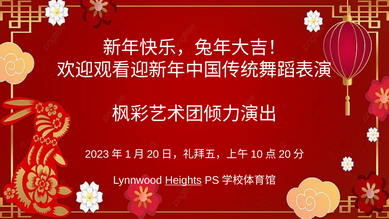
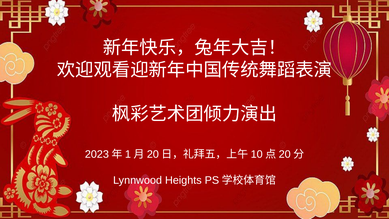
Heights underline: present -> none
